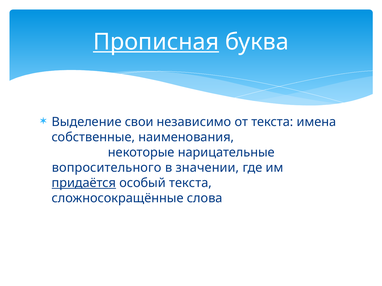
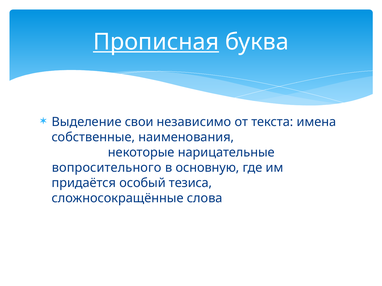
значении: значении -> основную
придаётся underline: present -> none
особый текста: текста -> тезиса
